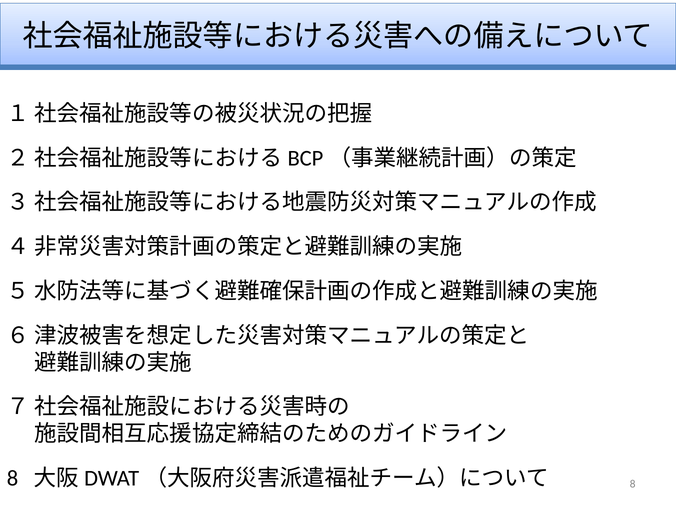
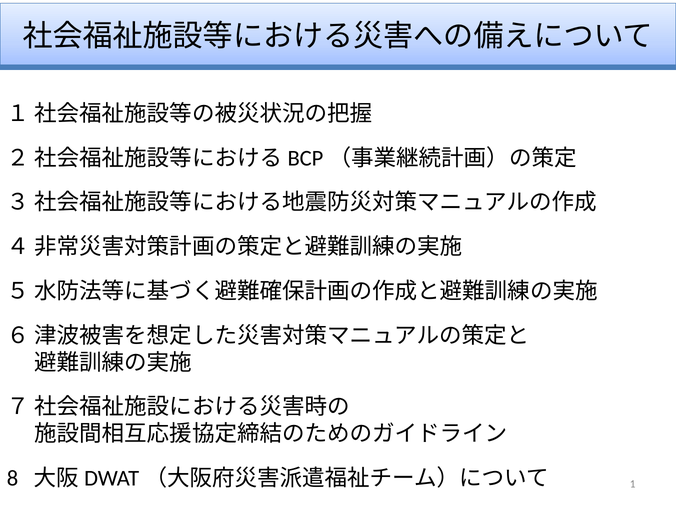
8 at (633, 484): 8 -> 1
